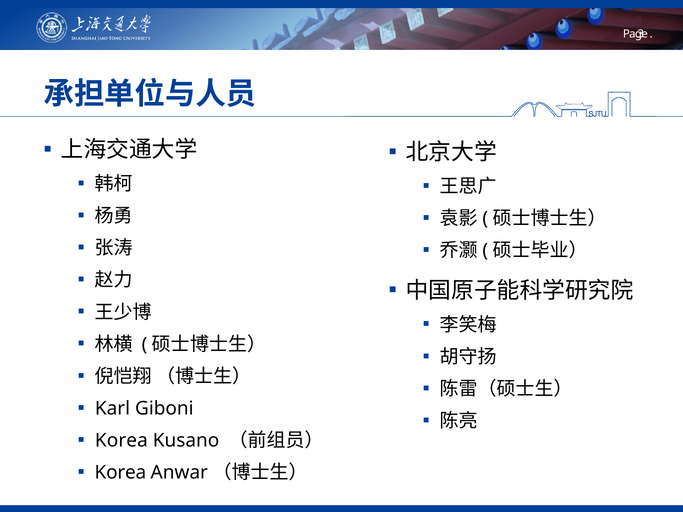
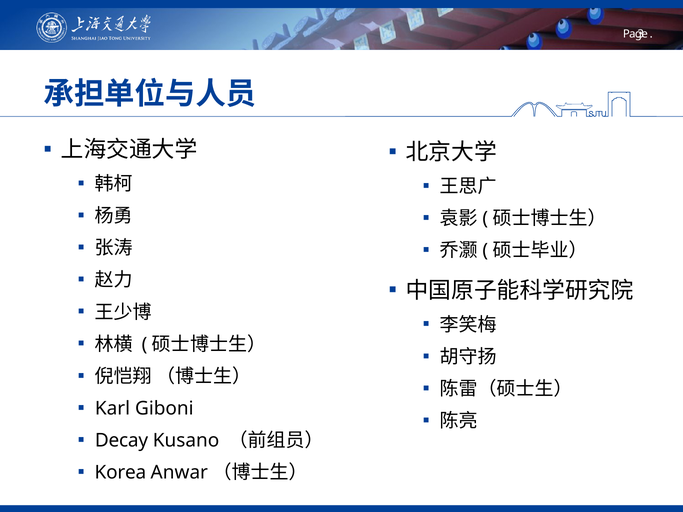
Korea at (121, 441): Korea -> Decay
